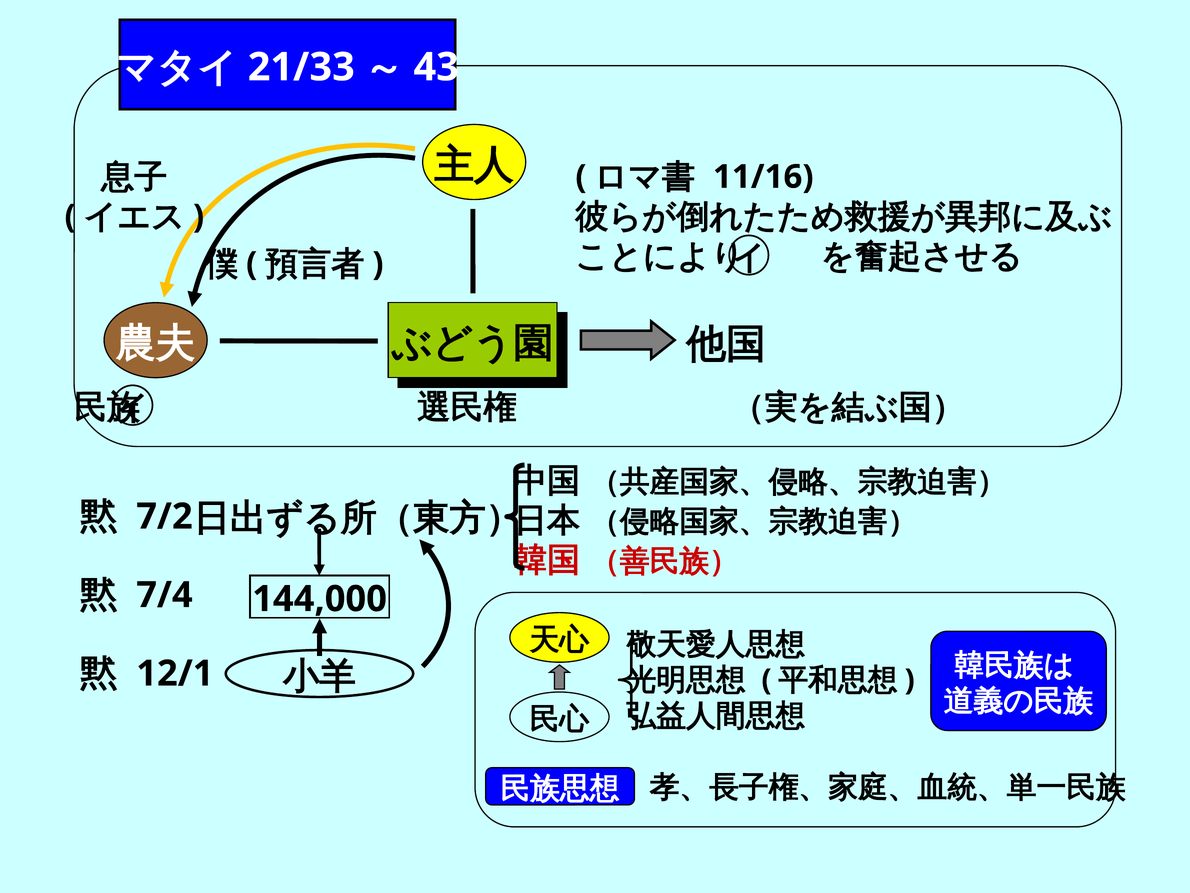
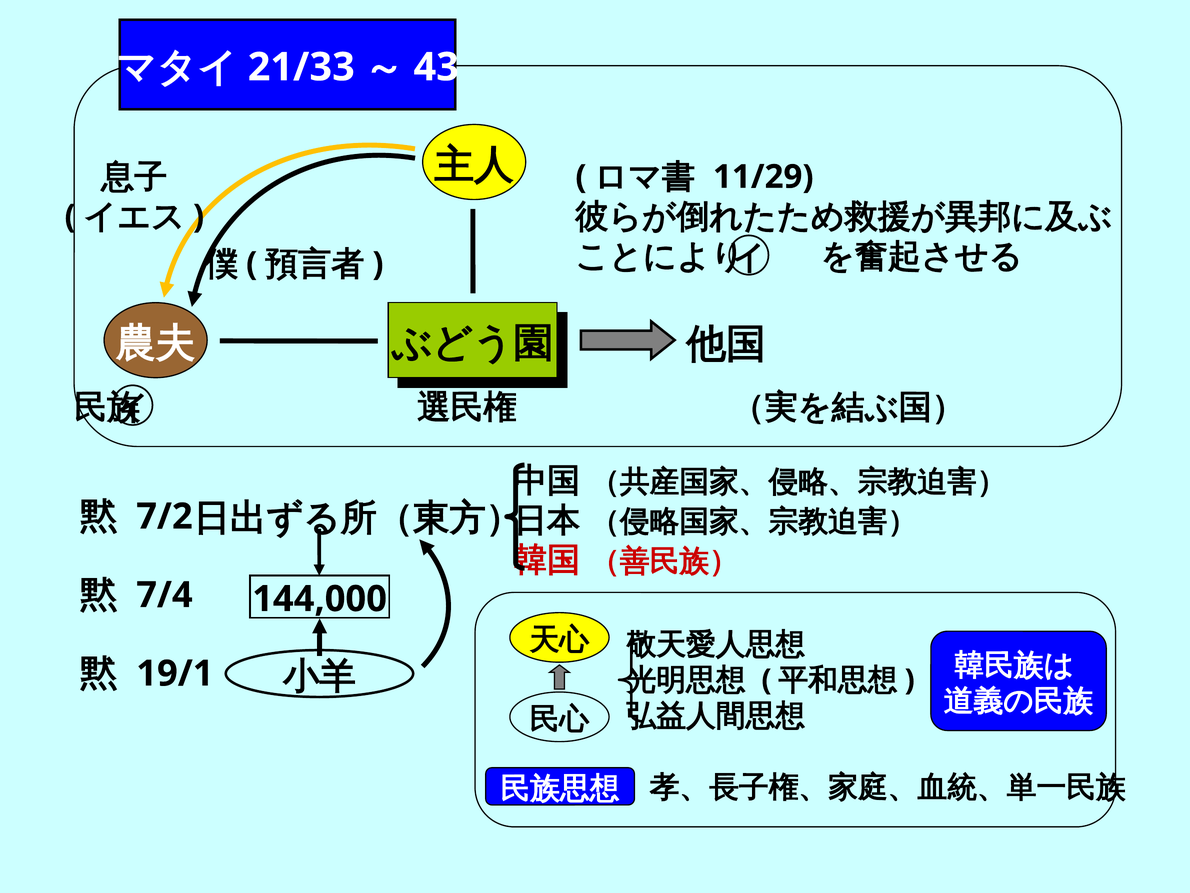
11/16: 11/16 -> 11/29
12/1: 12/1 -> 19/1
